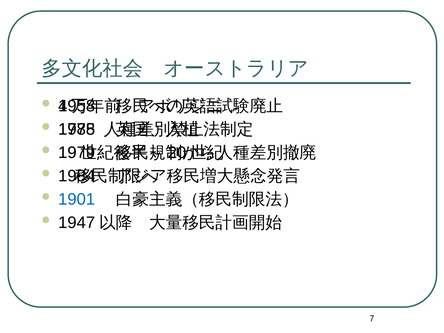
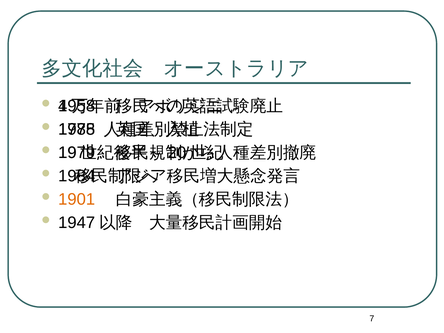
1901 colour: blue -> orange
